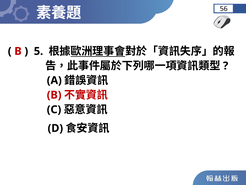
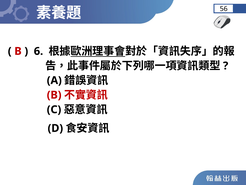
5: 5 -> 6
